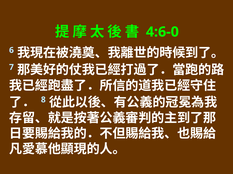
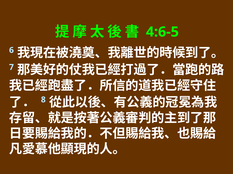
4:6-0: 4:6-0 -> 4:6-5
